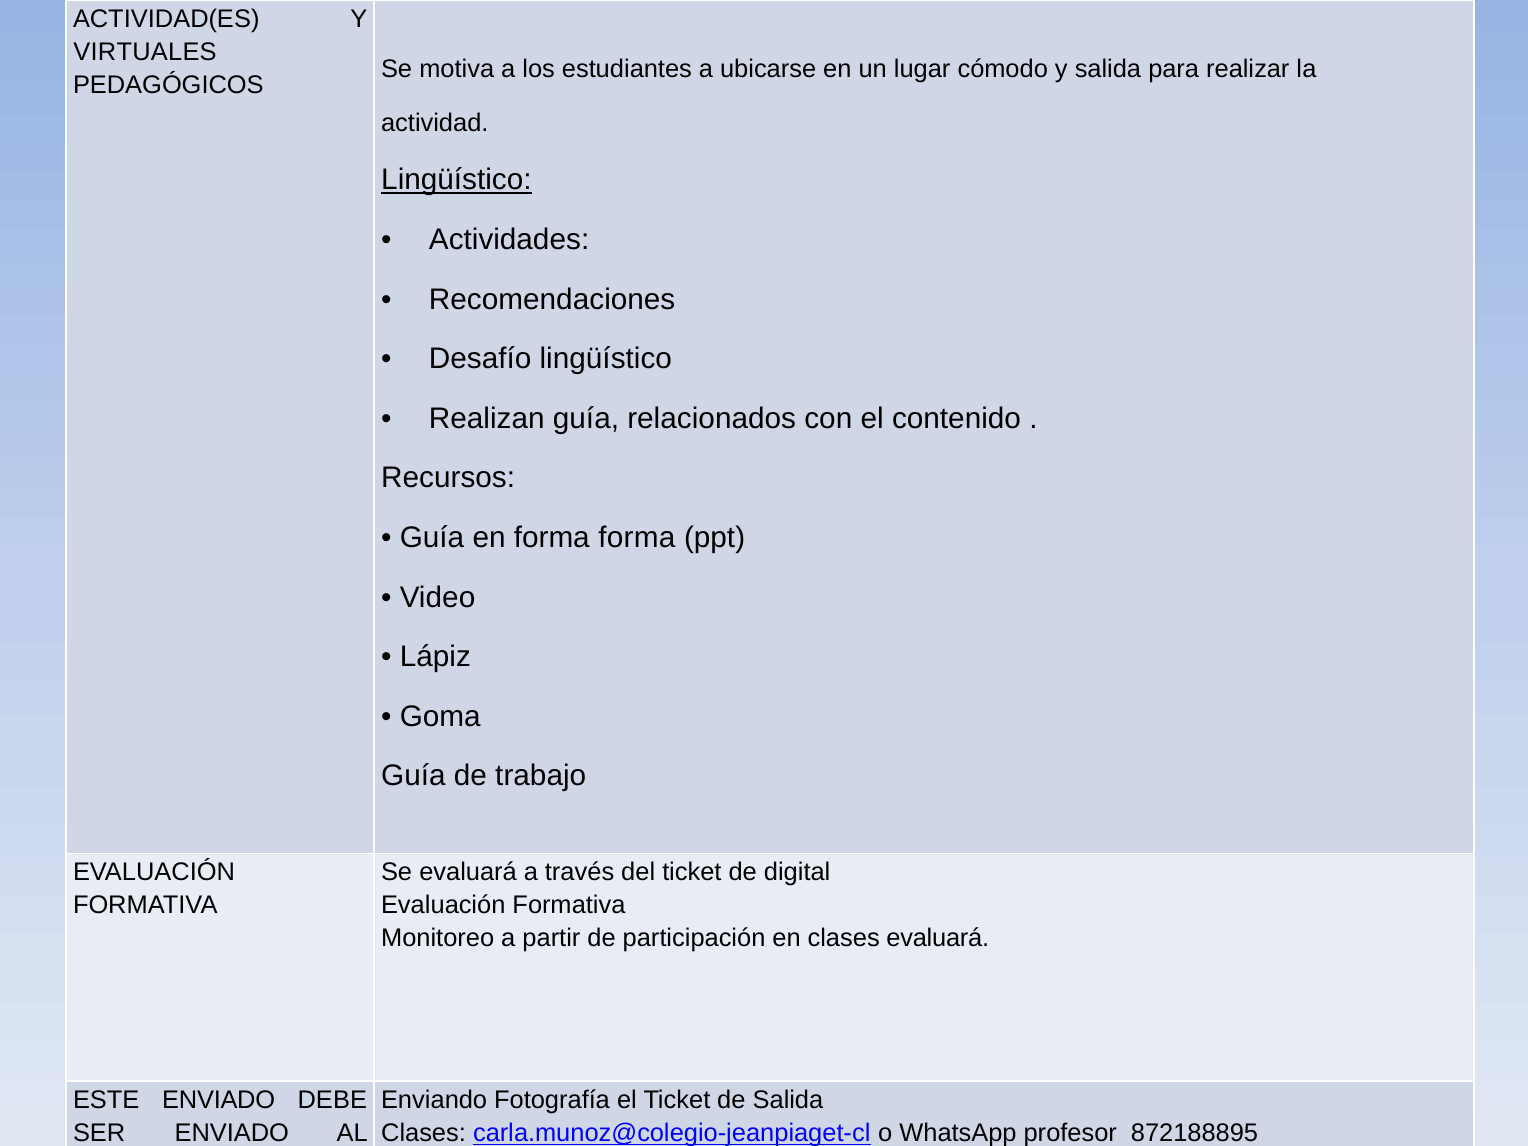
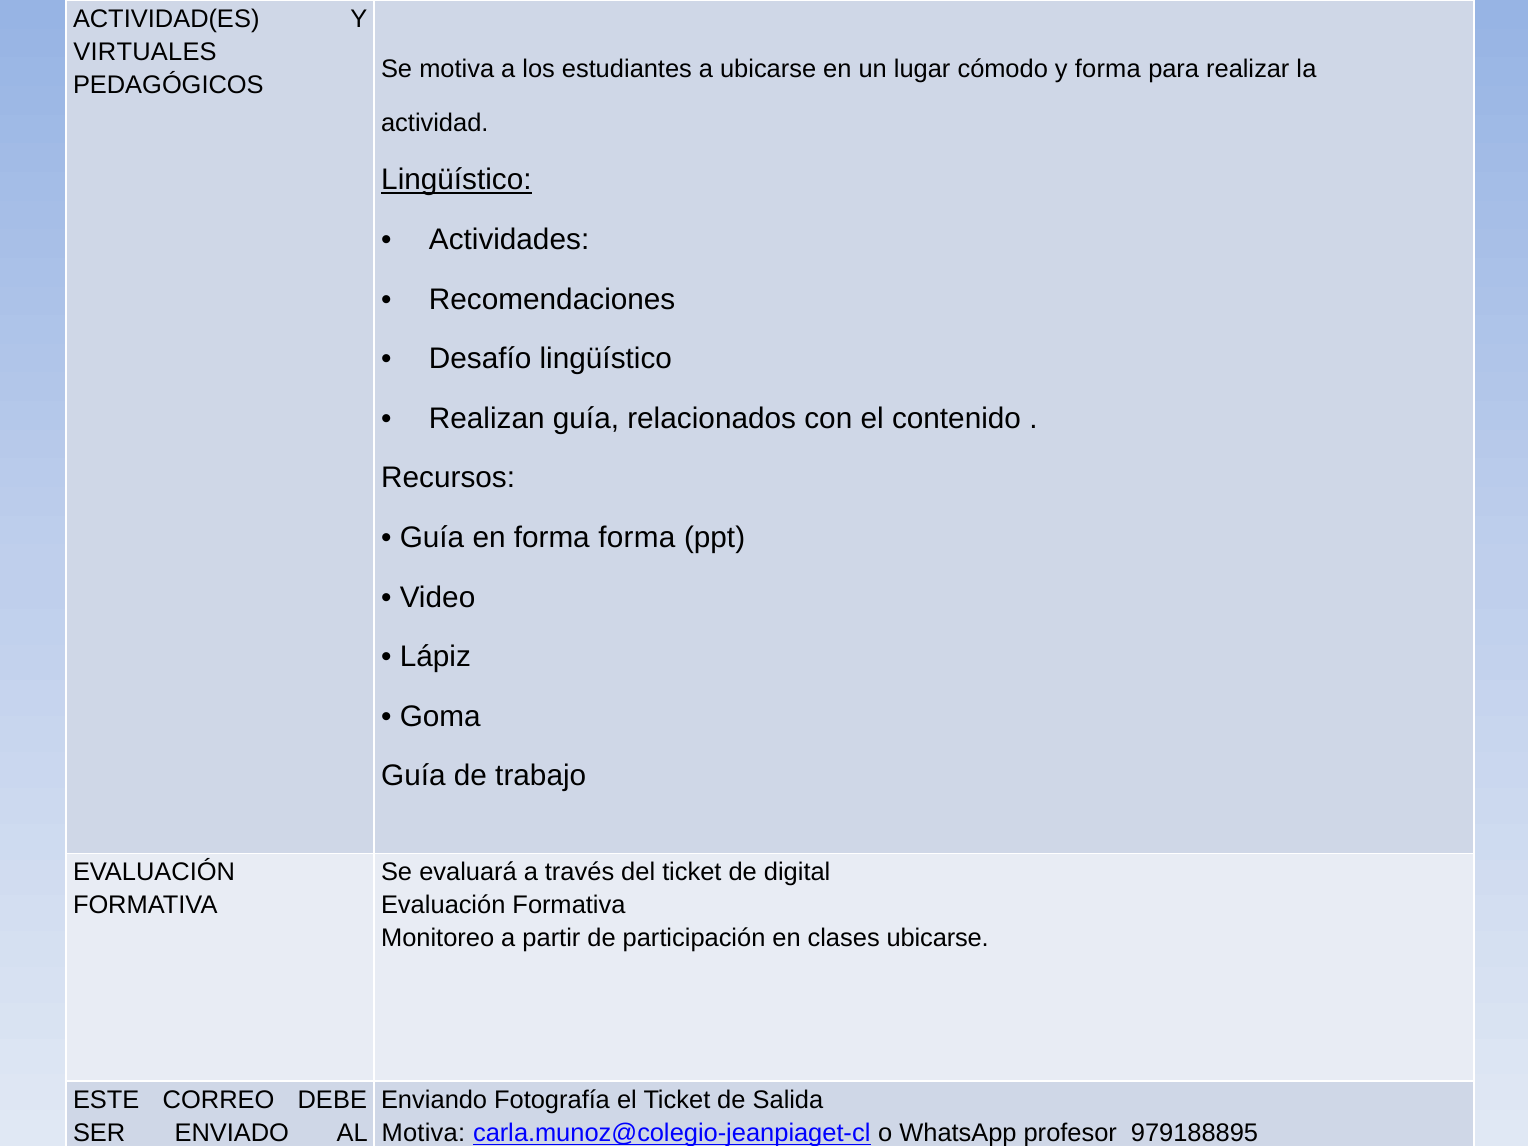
y salida: salida -> forma
clases evaluará: evaluará -> ubicarse
ESTE ENVIADO: ENVIADO -> CORREO
Clases at (424, 1133): Clases -> Motiva
872188895: 872188895 -> 979188895
